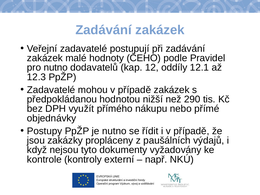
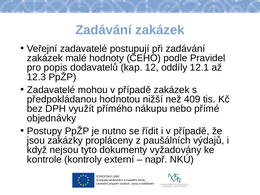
pro nutno: nutno -> popis
290: 290 -> 409
